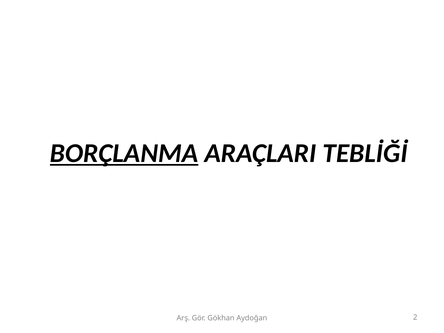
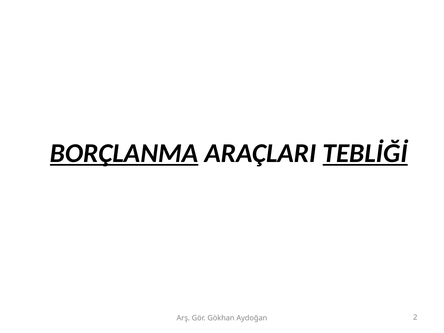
TEBLİĞİ underline: none -> present
